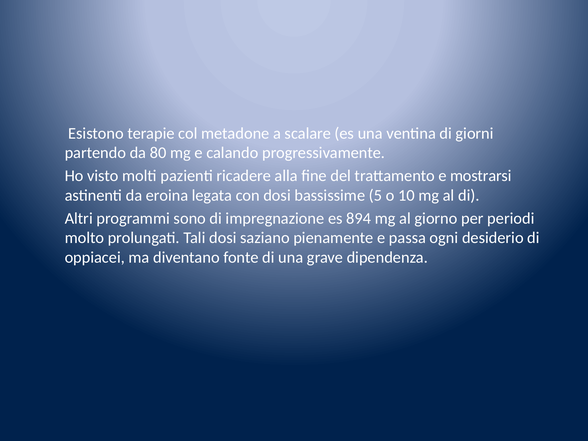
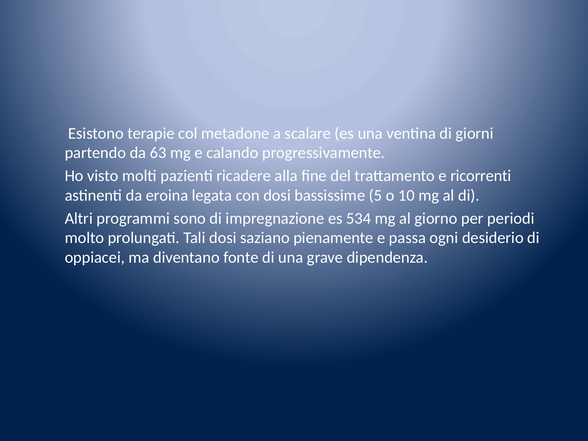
80: 80 -> 63
mostrarsi: mostrarsi -> ricorrenti
894: 894 -> 534
